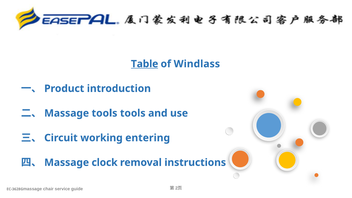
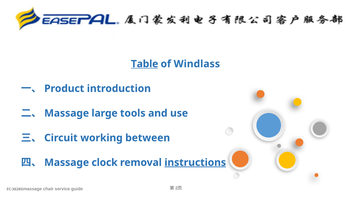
tools at (104, 113): tools -> large
entering: entering -> between
instructions underline: none -> present
